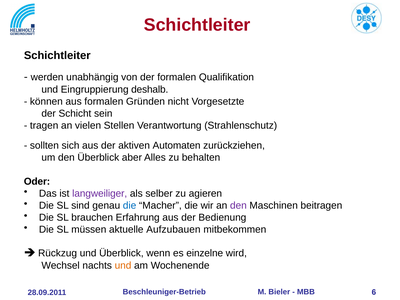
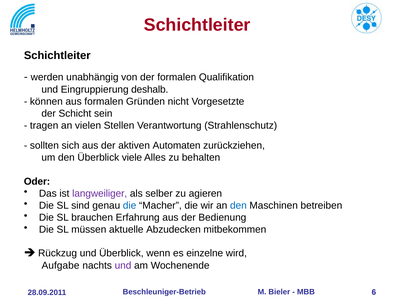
aber: aber -> viele
den at (238, 205) colour: purple -> blue
beitragen: beitragen -> betreiben
Aufzubauen: Aufzubauen -> Abzudecken
Wechsel: Wechsel -> Aufgabe
und at (123, 265) colour: orange -> purple
